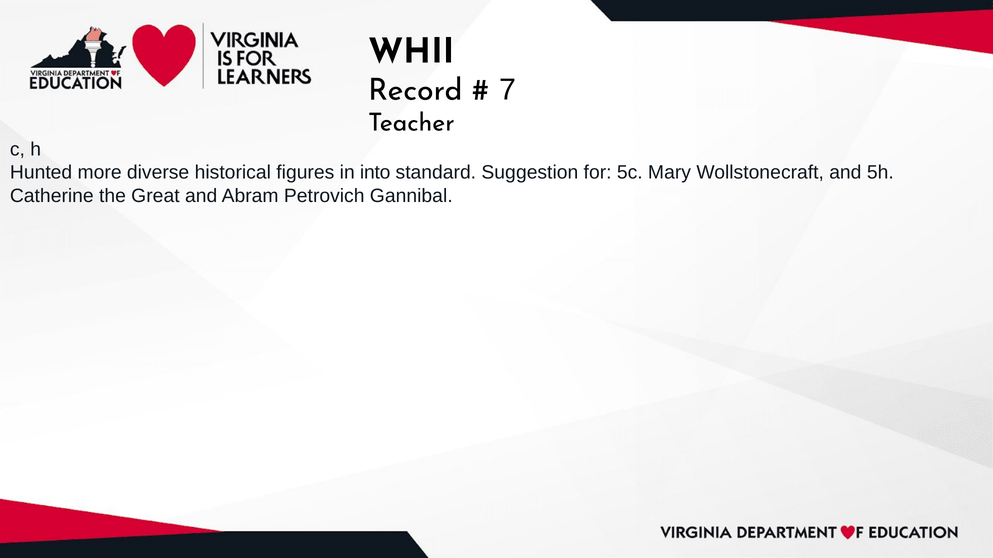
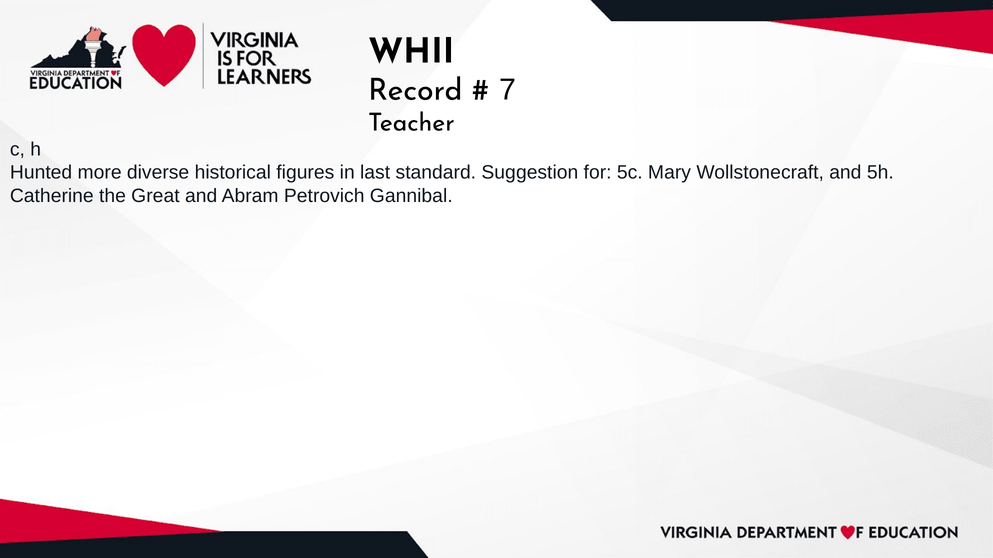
into: into -> last
